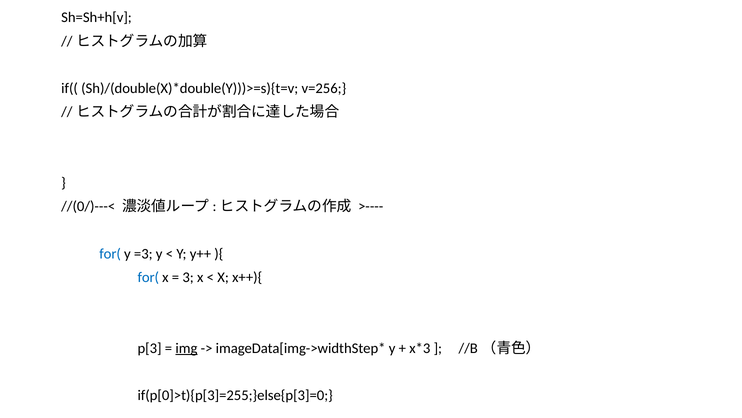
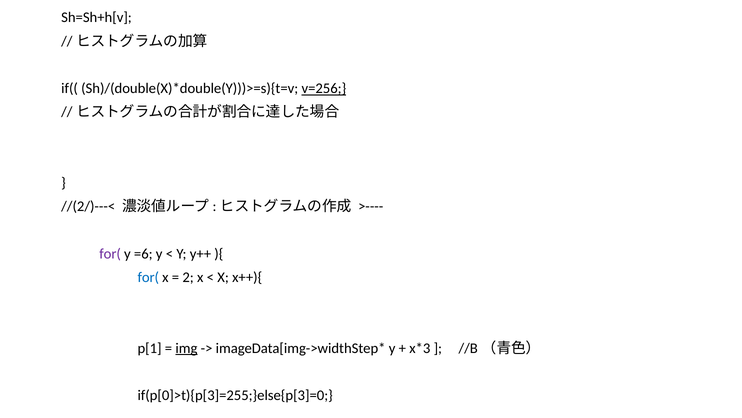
v=256 underline: none -> present
//(0/)---<: //(0/)---< -> //(2/)---<
for( at (110, 253) colour: blue -> purple
=3: =3 -> =6
3: 3 -> 2
p[3: p[3 -> p[1
